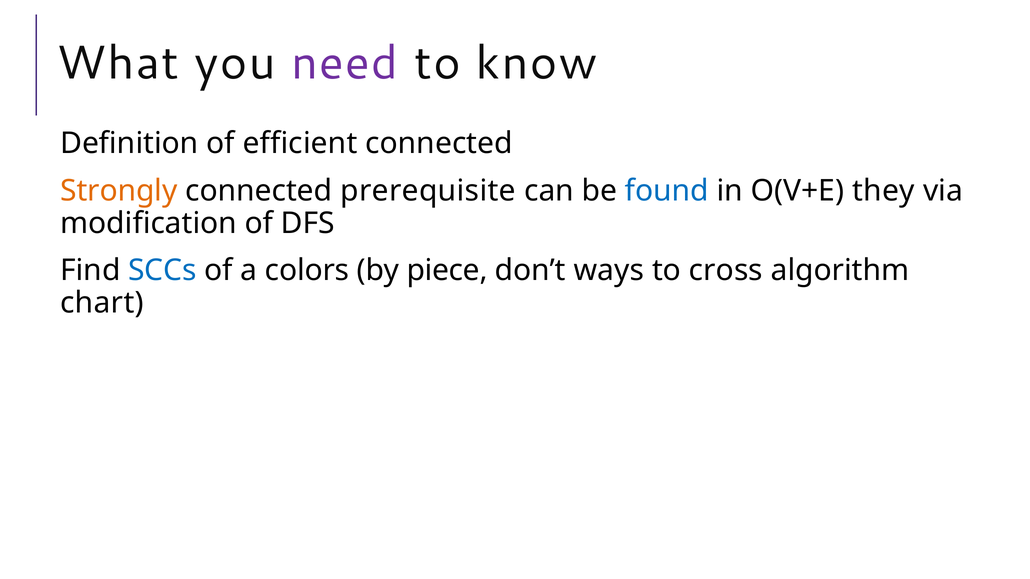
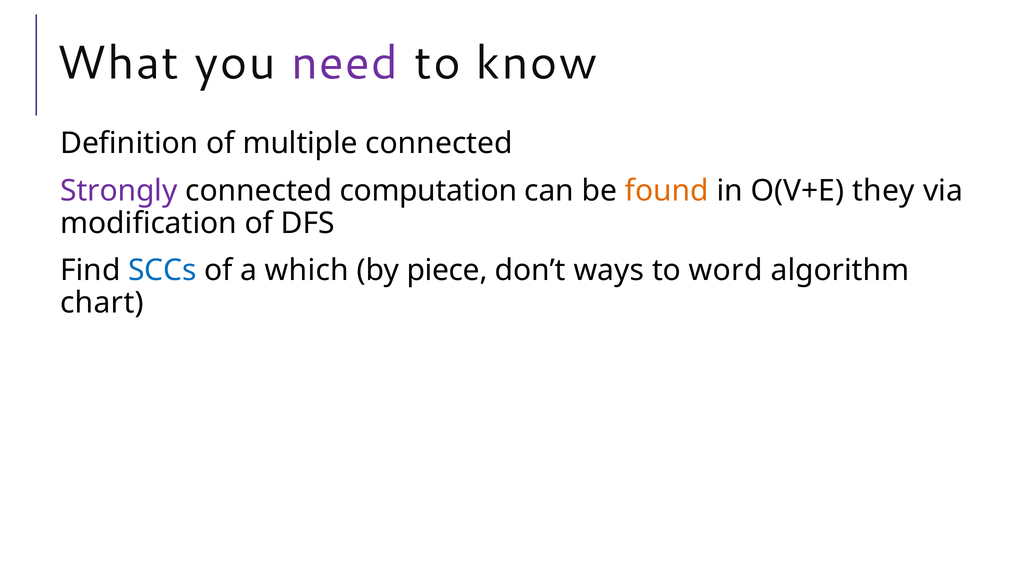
efficient: efficient -> multiple
Strongly colour: orange -> purple
prerequisite: prerequisite -> computation
found colour: blue -> orange
colors: colors -> which
cross: cross -> word
